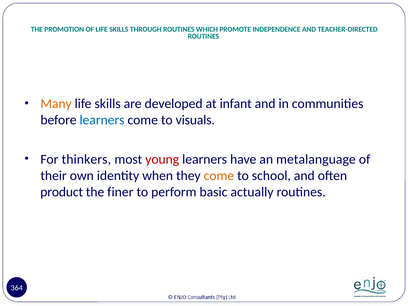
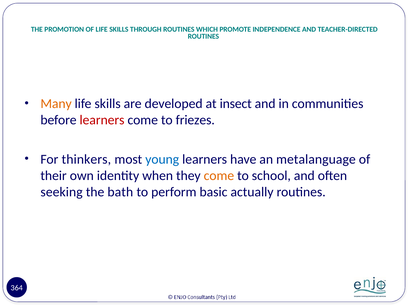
infant: infant -> insect
learners at (102, 120) colour: blue -> red
visuals: visuals -> friezes
young colour: red -> blue
product: product -> seeking
finer: finer -> bath
